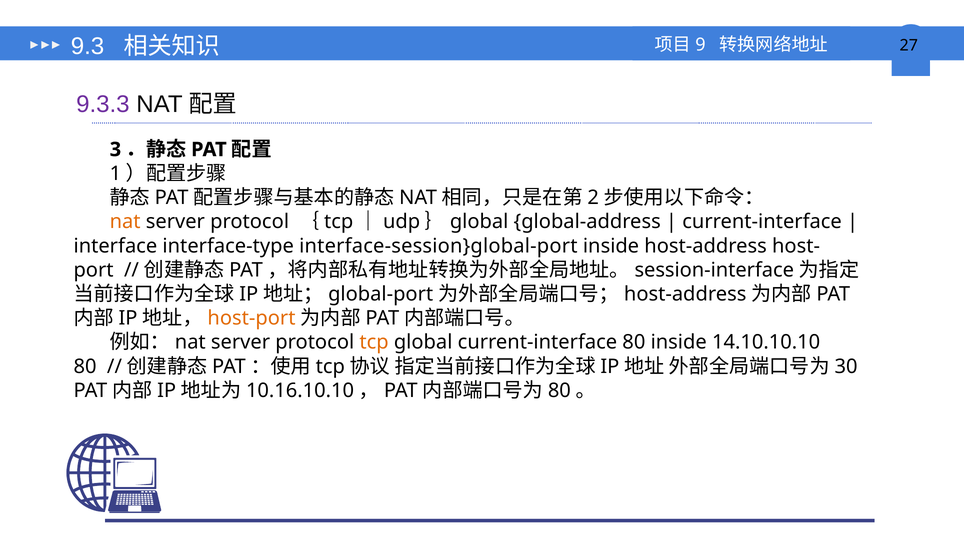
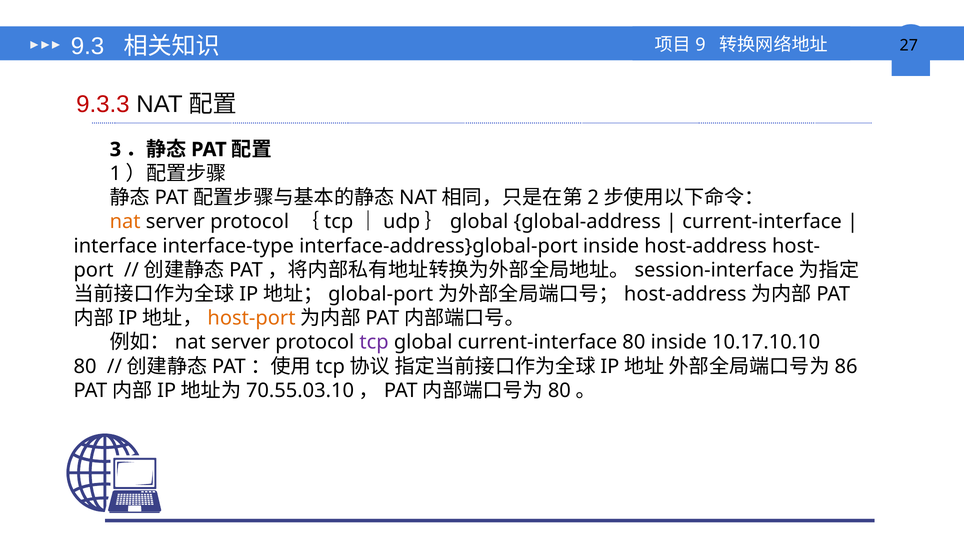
9.3.3 colour: purple -> red
interface-session}global-port: interface-session}global-port -> interface-address}global-port
tcp at (374, 342) colour: orange -> purple
14.10.10.10: 14.10.10.10 -> 10.17.10.10
30: 30 -> 86
10.16.10.10: 10.16.10.10 -> 70.55.03.10
